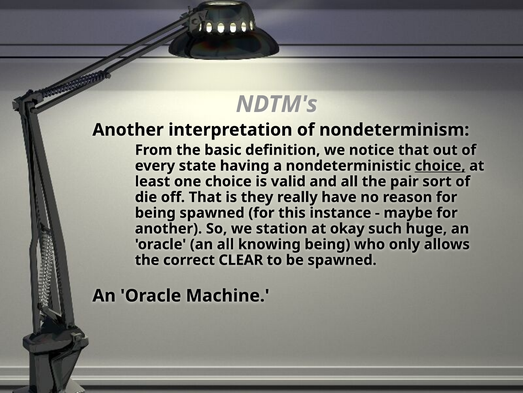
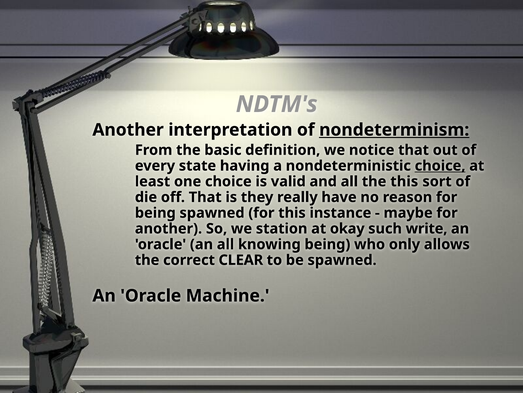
nondeterminism underline: none -> present
the pair: pair -> this
huge: huge -> write
